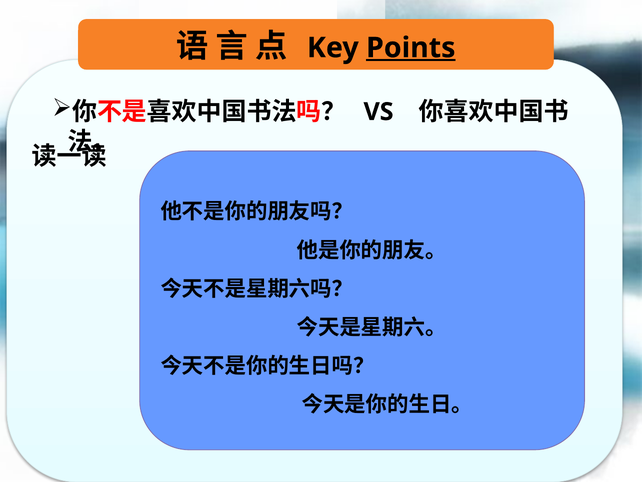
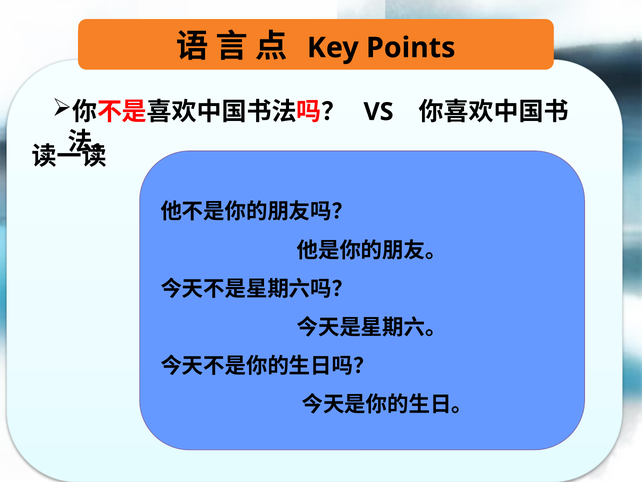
Points underline: present -> none
